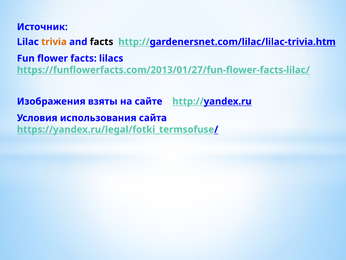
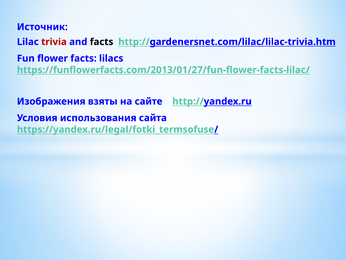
trivia colour: orange -> red
